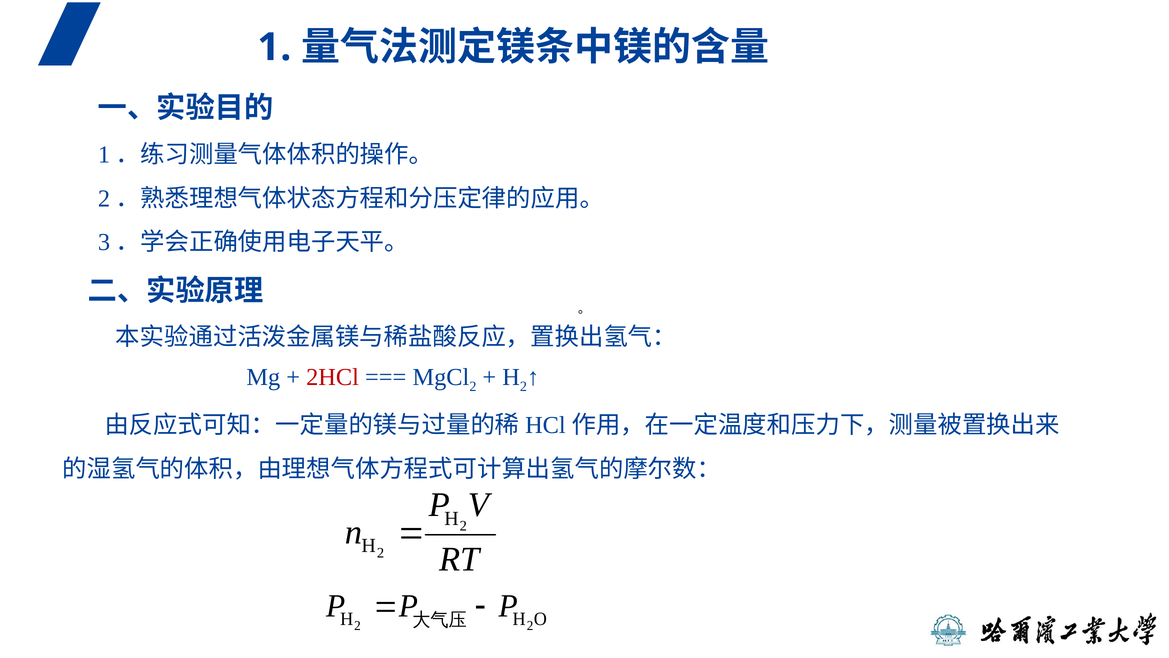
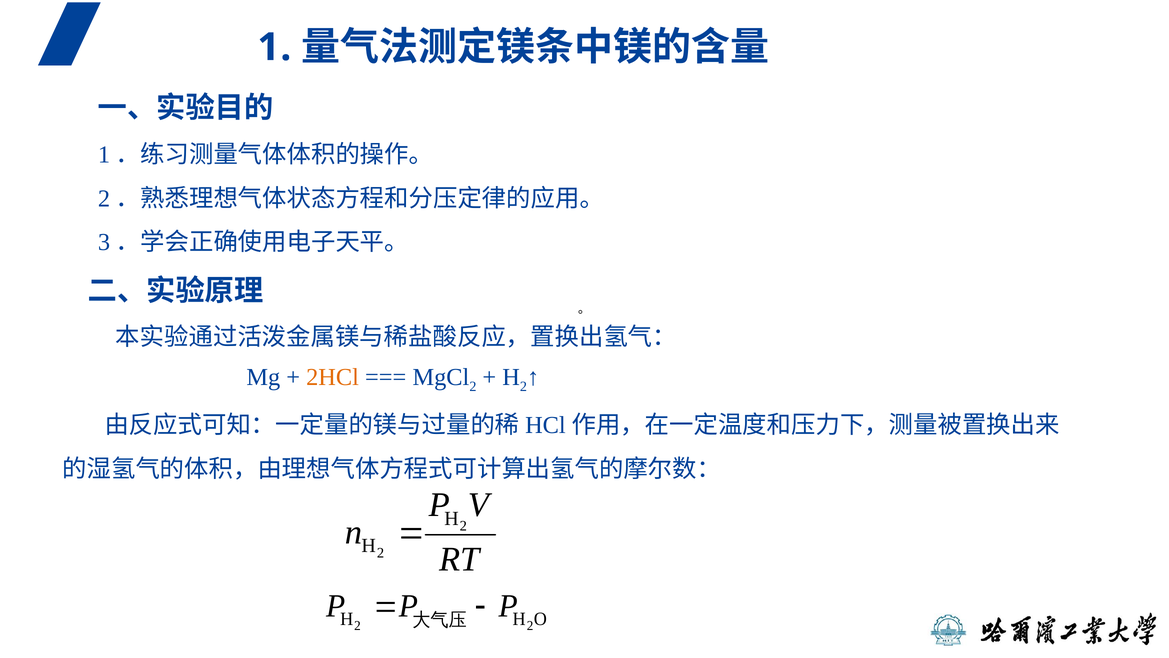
2HCl colour: red -> orange
